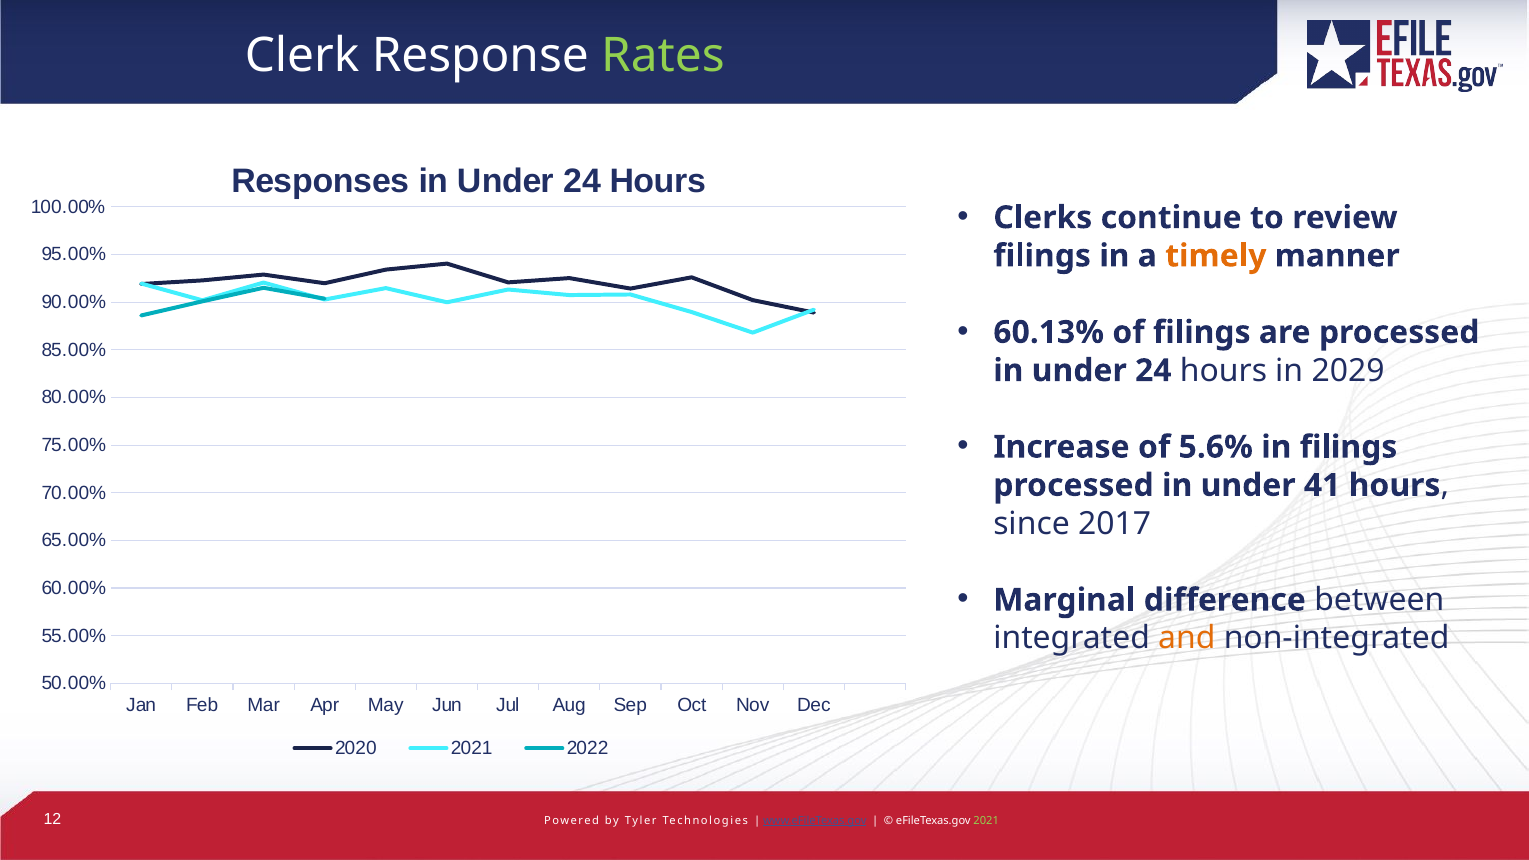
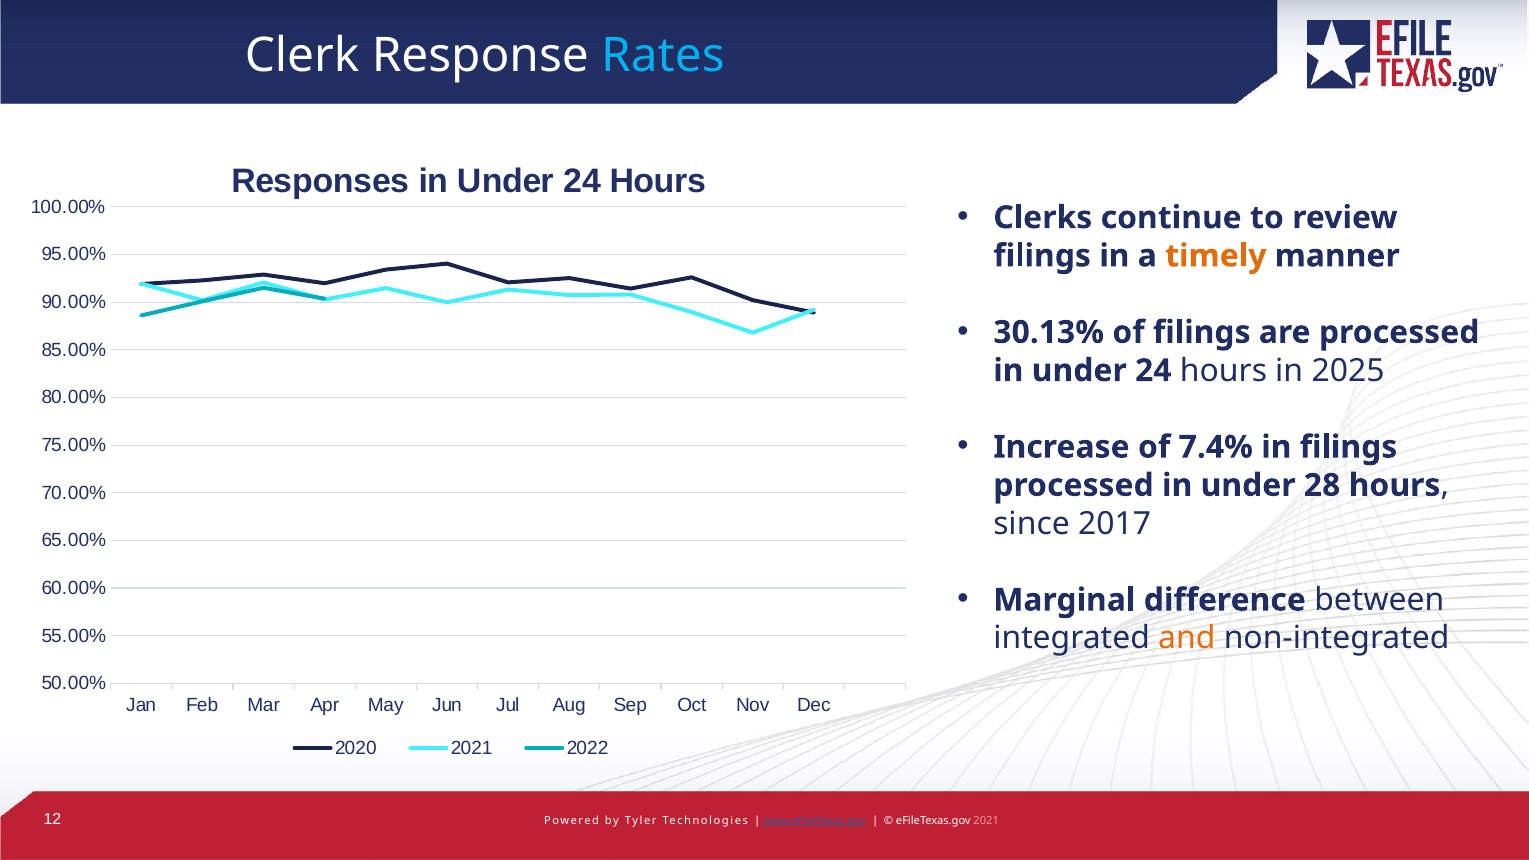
Rates colour: light green -> light blue
60.13%: 60.13% -> 30.13%
2029: 2029 -> 2025
5.6%: 5.6% -> 7.4%
41: 41 -> 28
2021 at (986, 820) colour: light green -> pink
